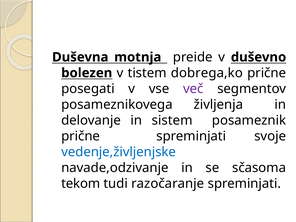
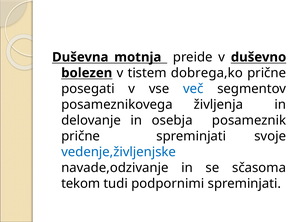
več colour: purple -> blue
sistem: sistem -> osebja
razočaranje: razočaranje -> podpornimi
